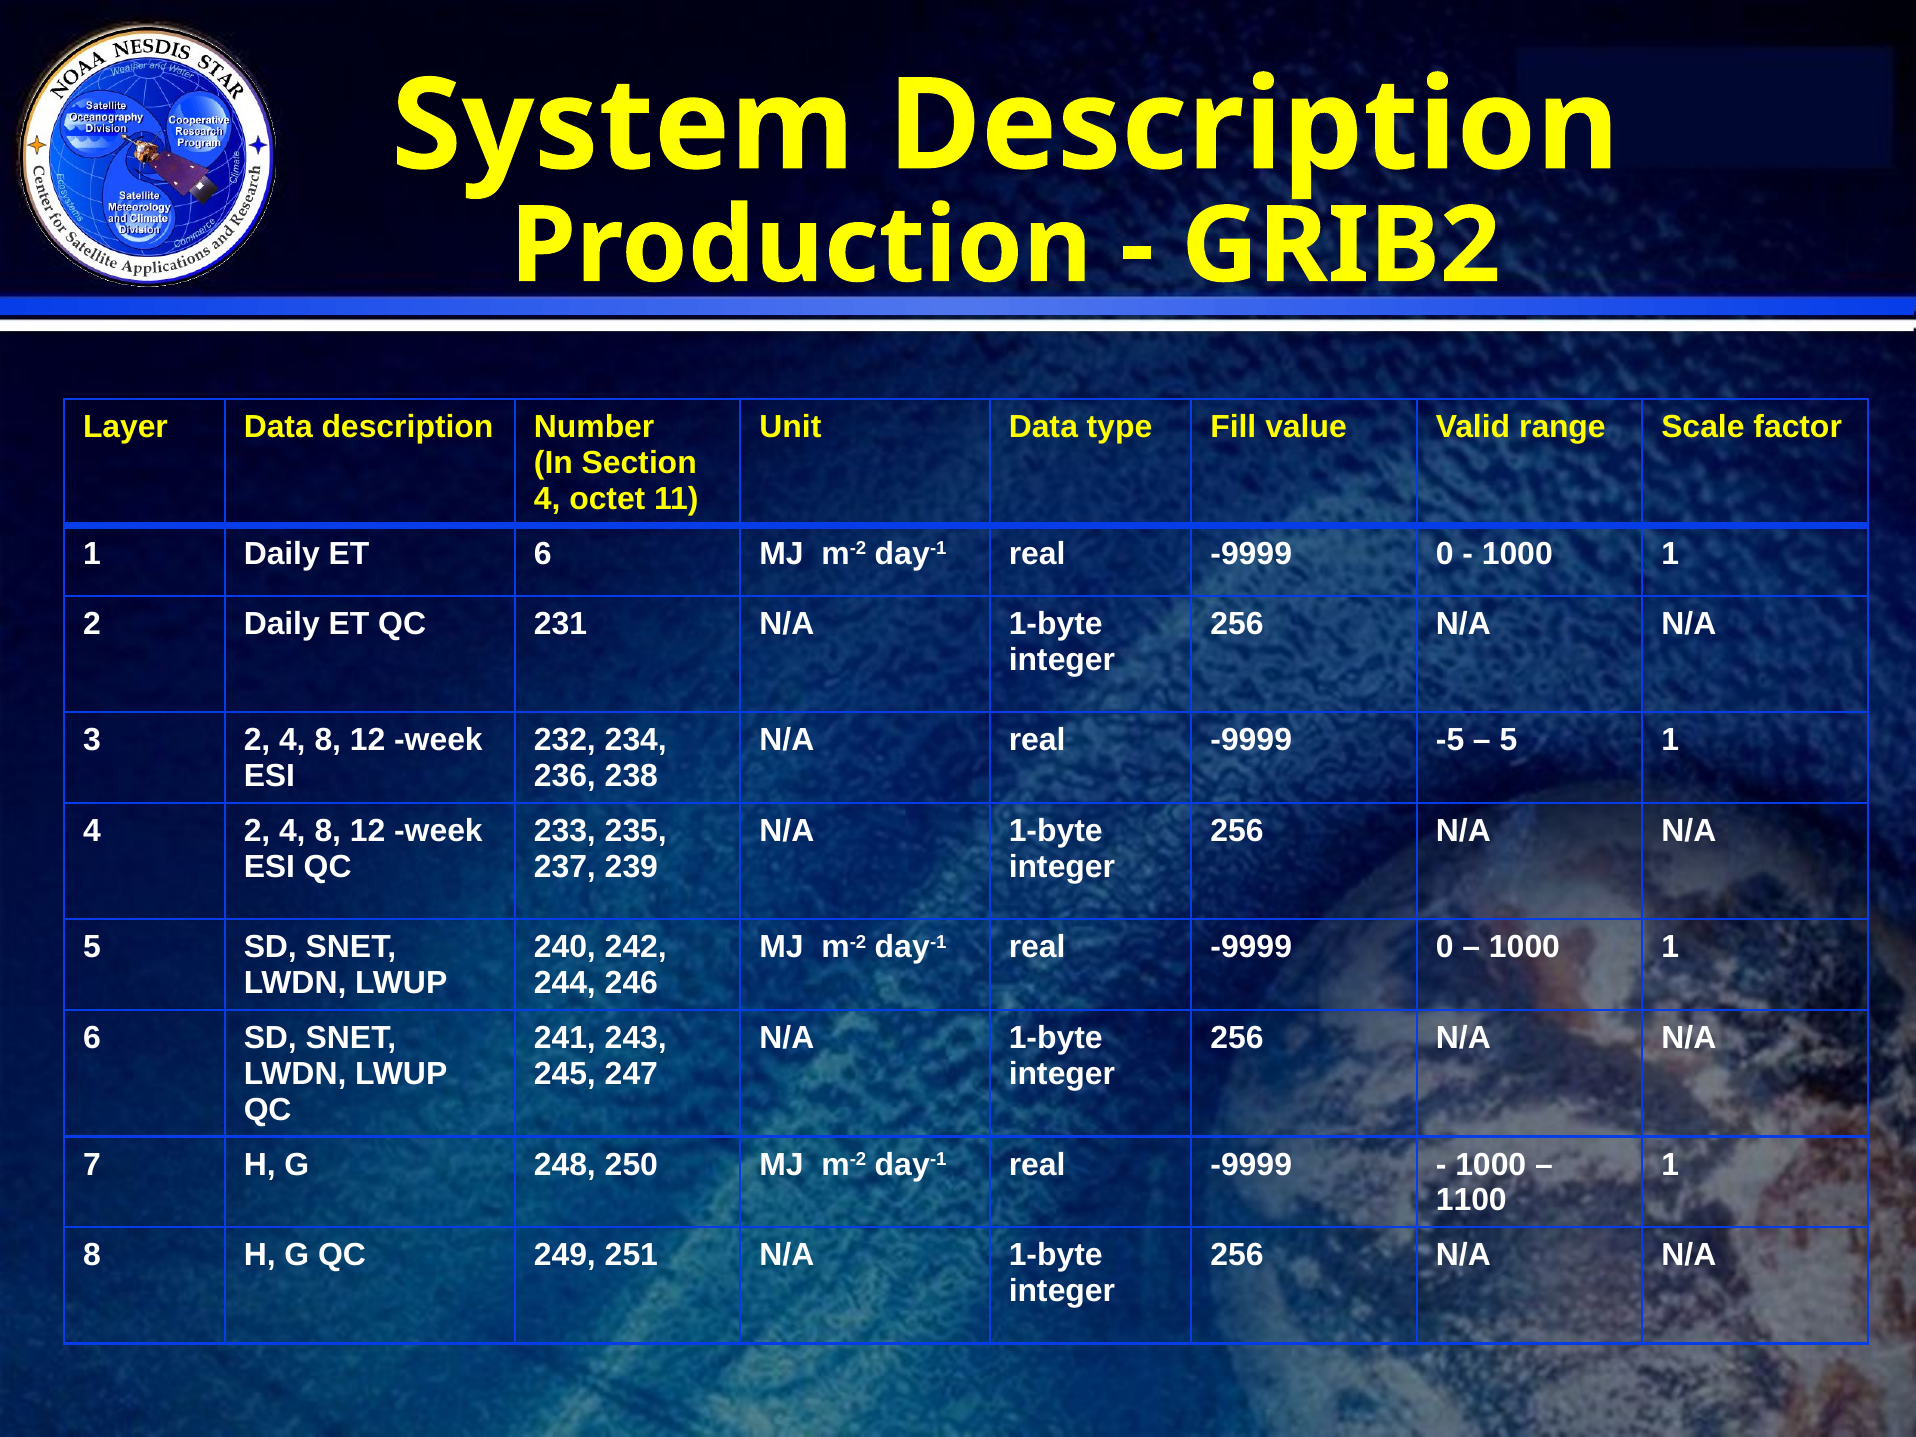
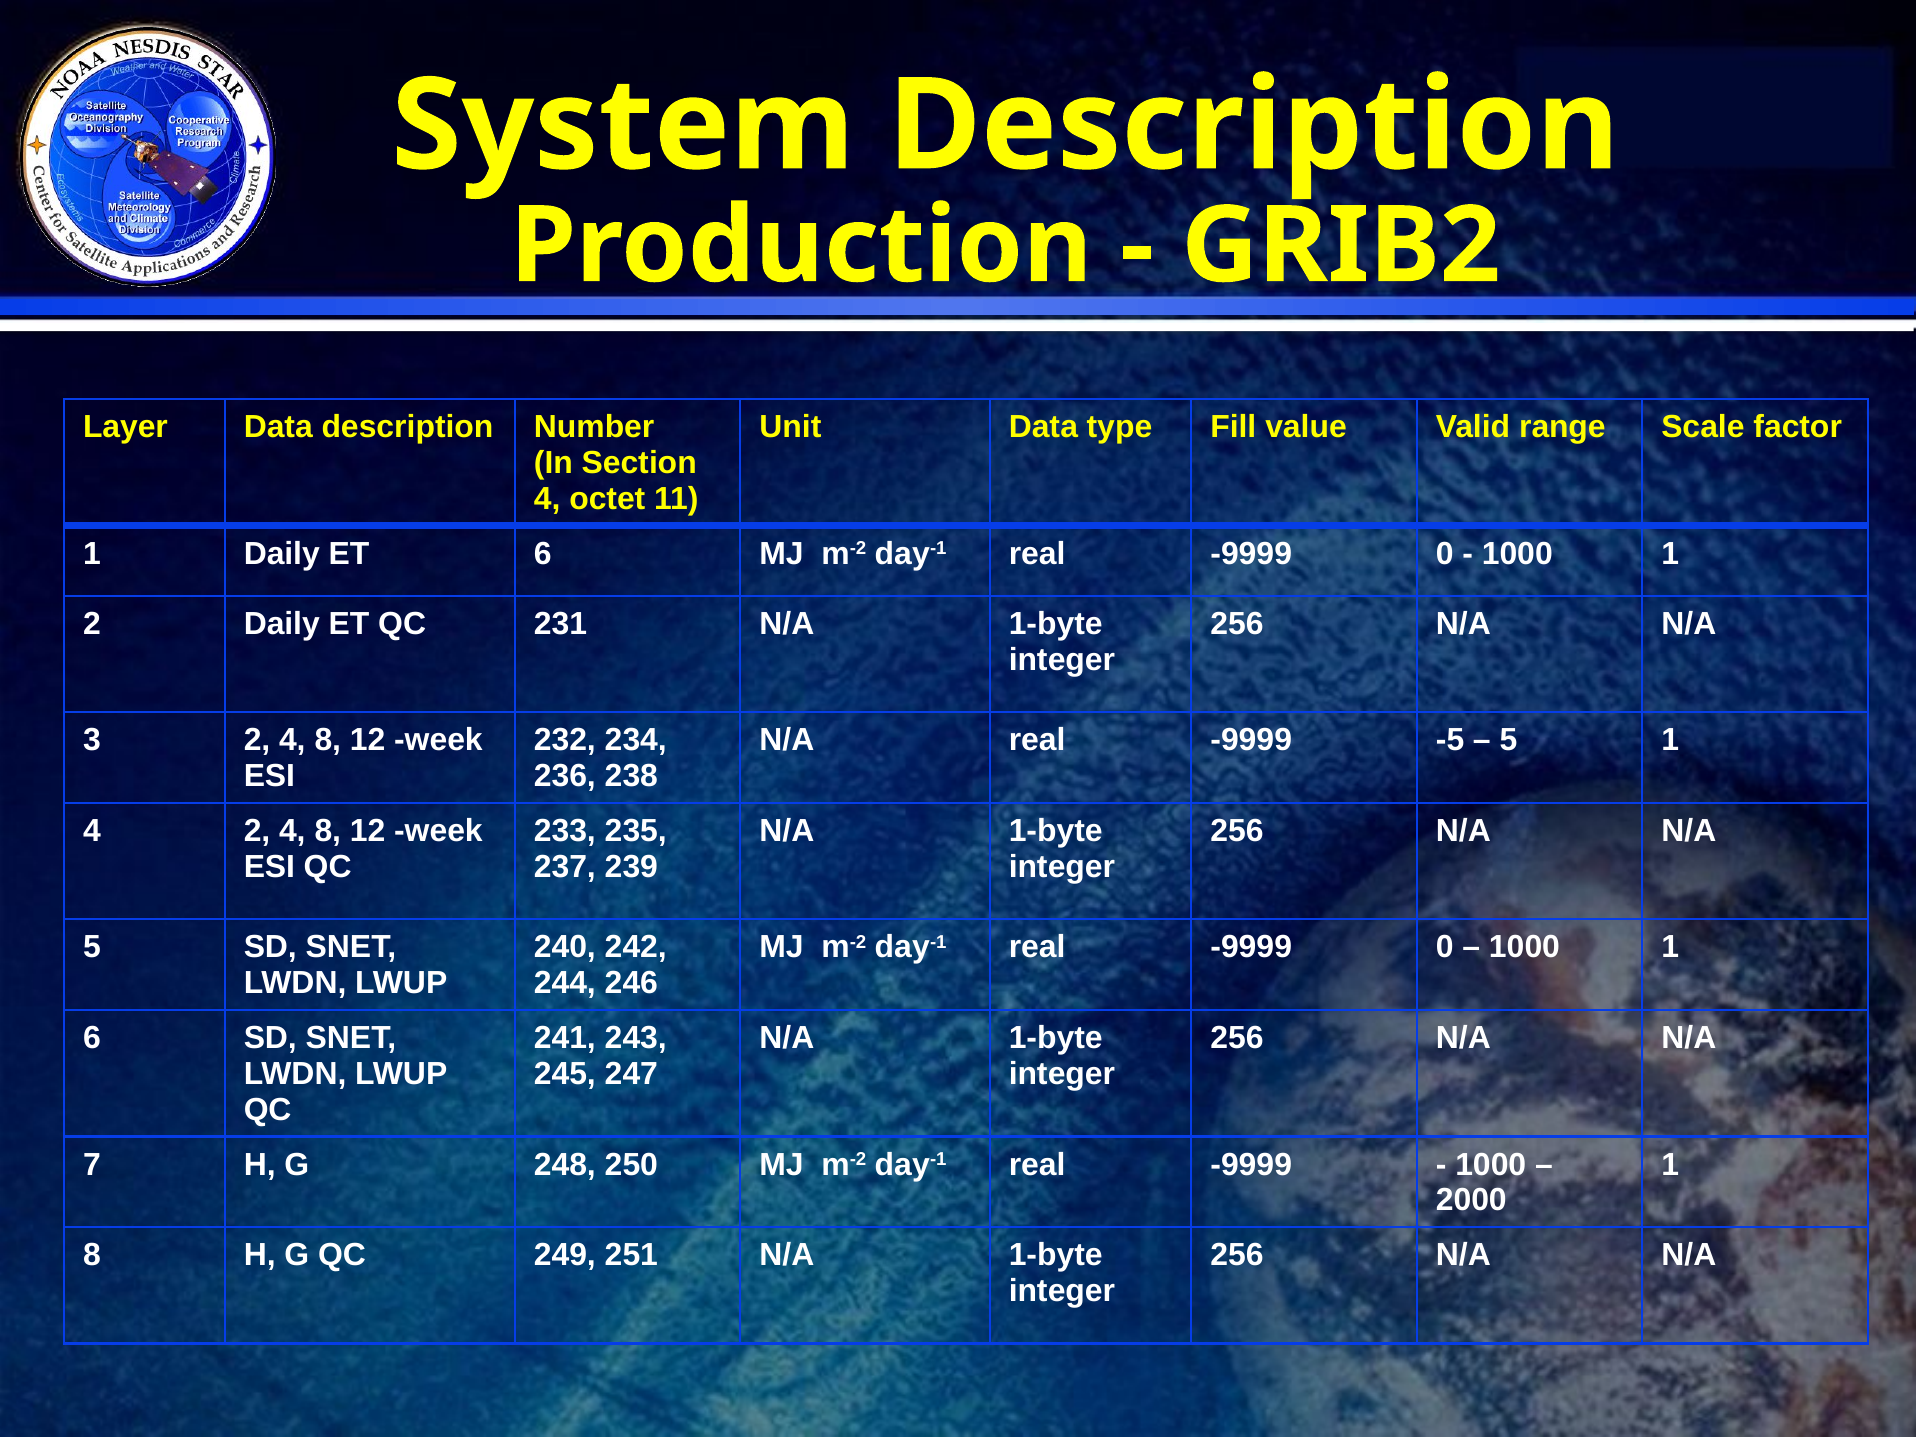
1100: 1100 -> 2000
